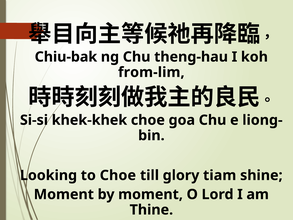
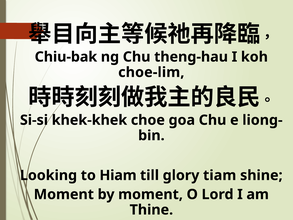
from-lim: from-lim -> choe-lim
to Choe: Choe -> Hiam
